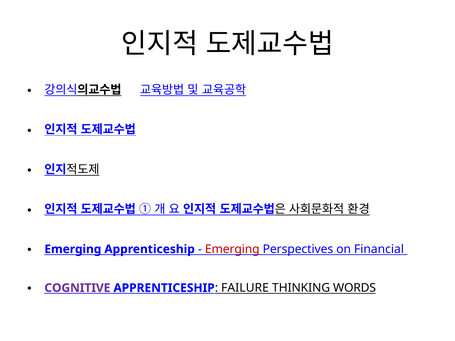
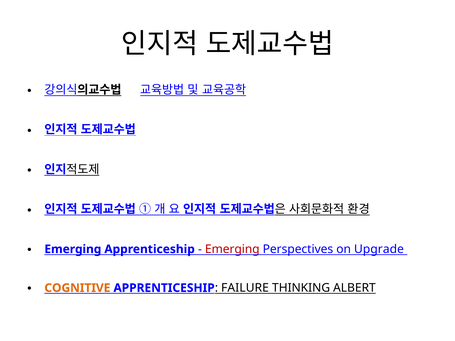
Financial: Financial -> Upgrade
COGNITIVE colour: purple -> orange
WORDS: WORDS -> ALBERT
